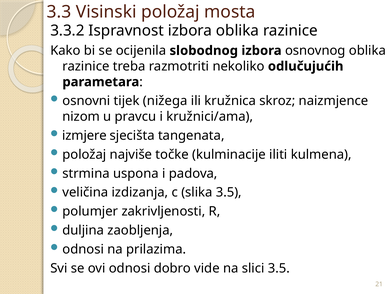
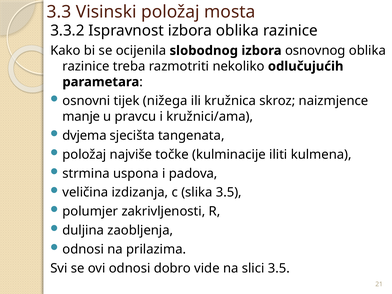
nizom: nizom -> manje
izmjere: izmjere -> dvjema
